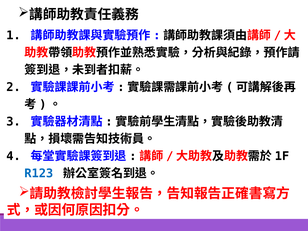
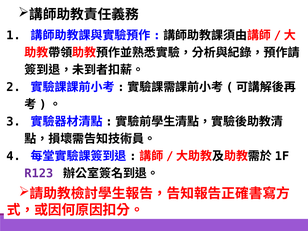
R123 colour: blue -> purple
